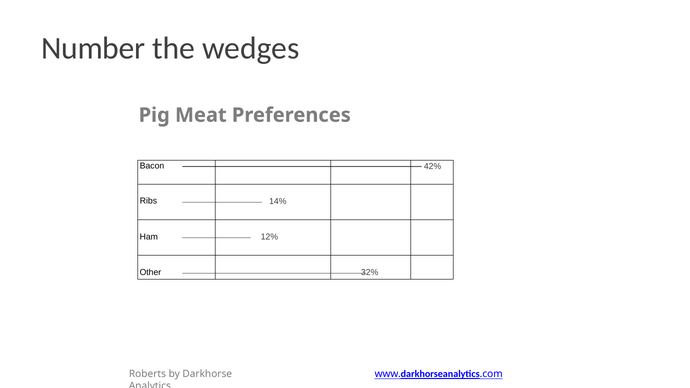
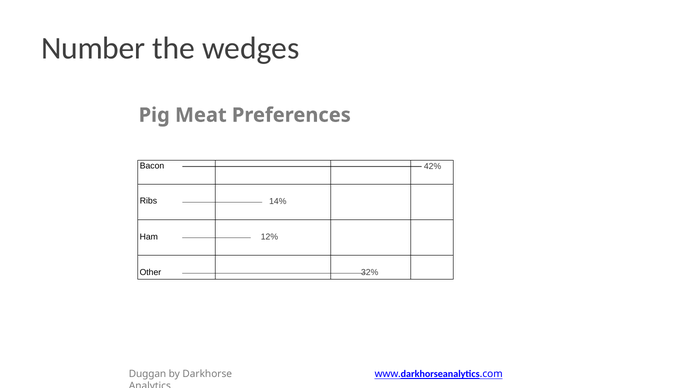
Roberts: Roberts -> Duggan
